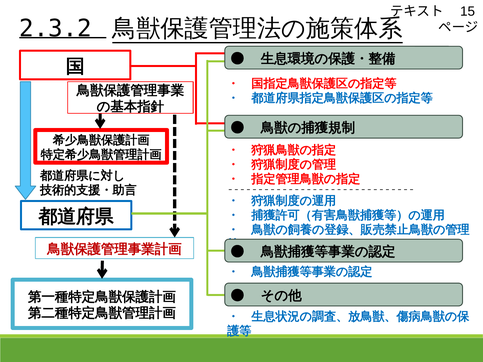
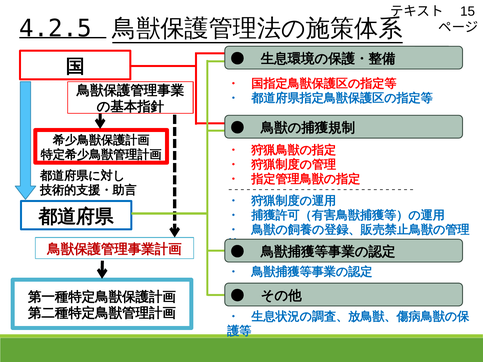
2.3.2: 2.3.2 -> 4.2.5
